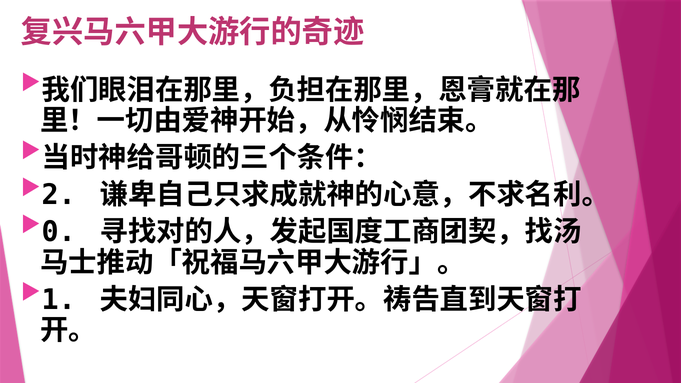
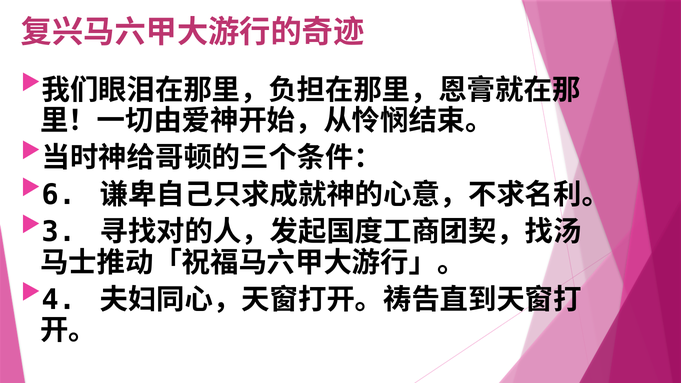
2: 2 -> 6
0: 0 -> 3
1: 1 -> 4
